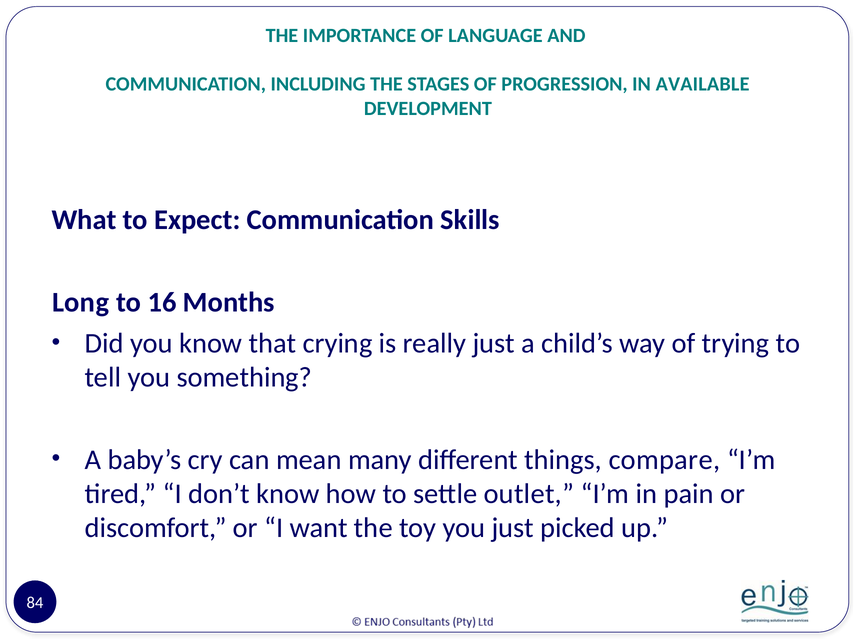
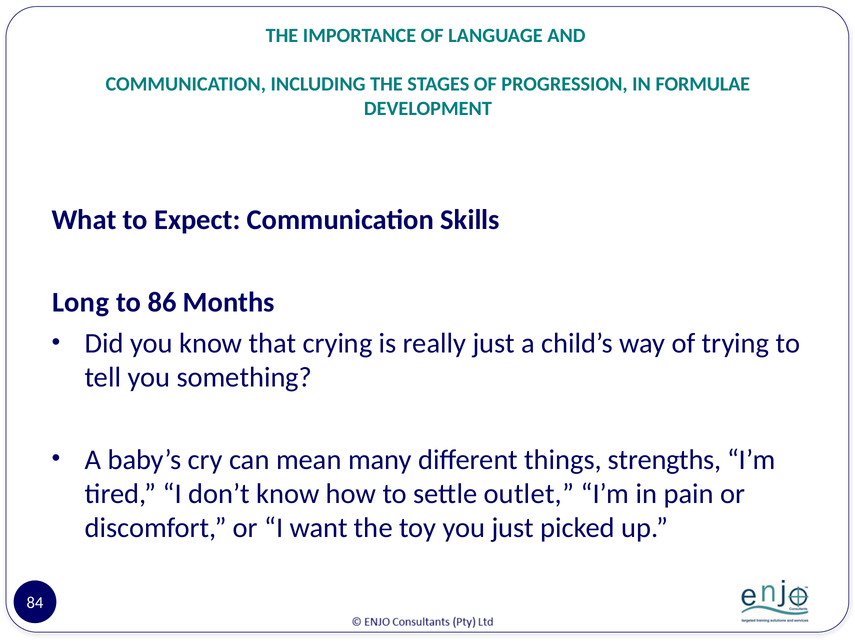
AVAILABLE: AVAILABLE -> FORMULAE
16: 16 -> 86
compare: compare -> strengths
